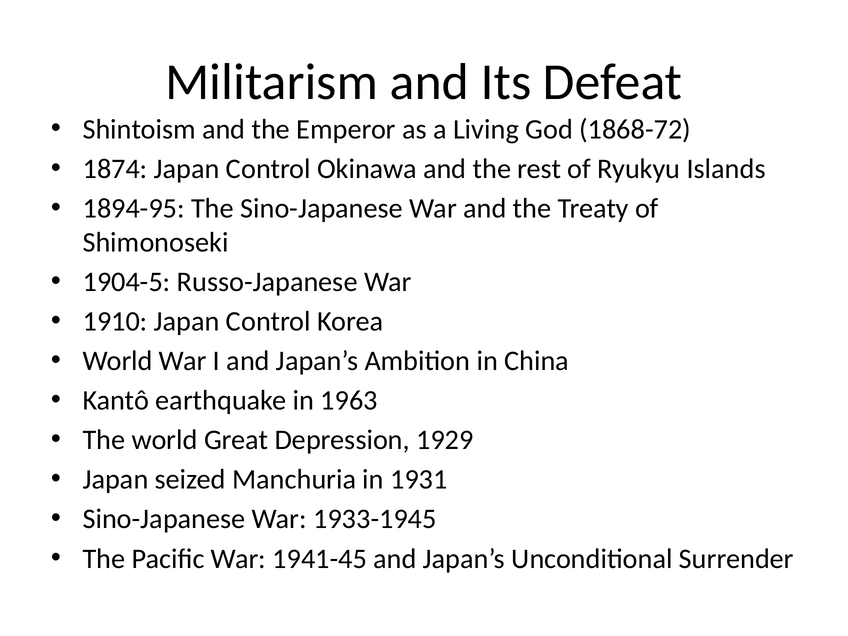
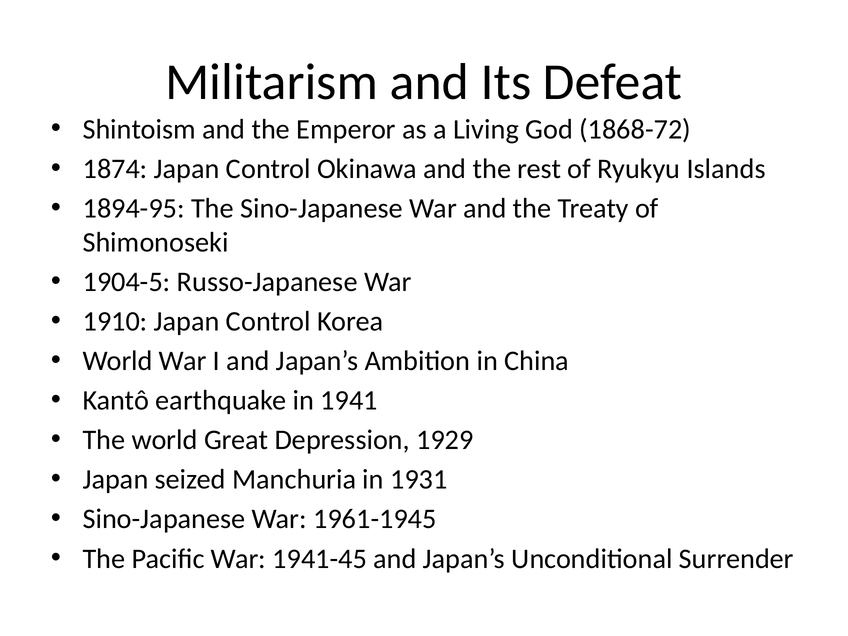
1963: 1963 -> 1941
1933-1945: 1933-1945 -> 1961-1945
